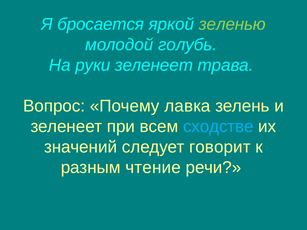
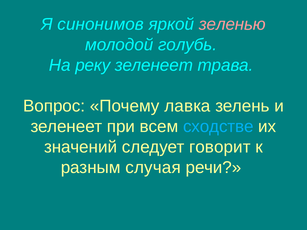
бросается: бросается -> синонимов
зеленью colour: light green -> pink
руки: руки -> реку
чтение: чтение -> случая
